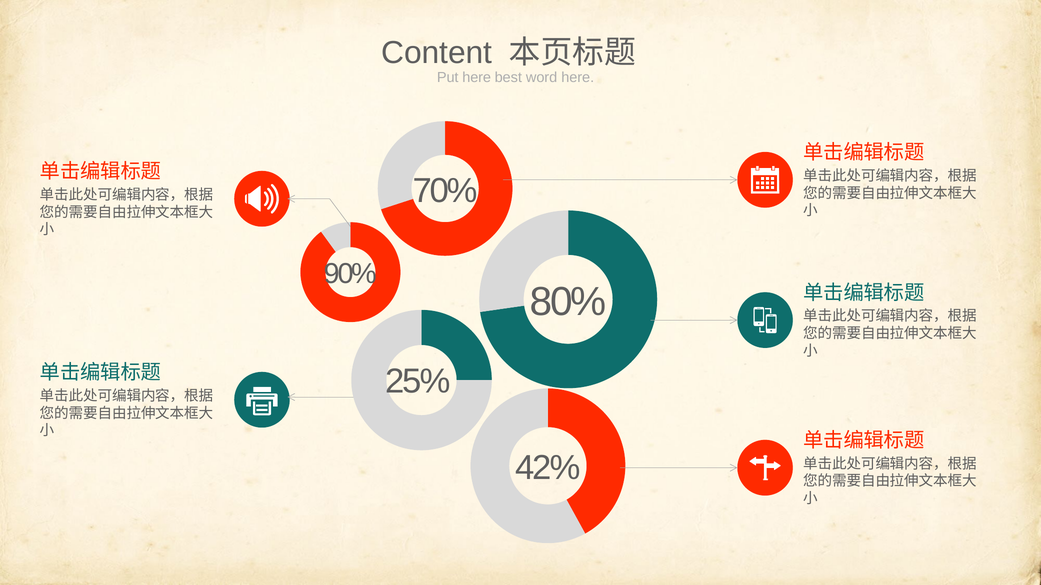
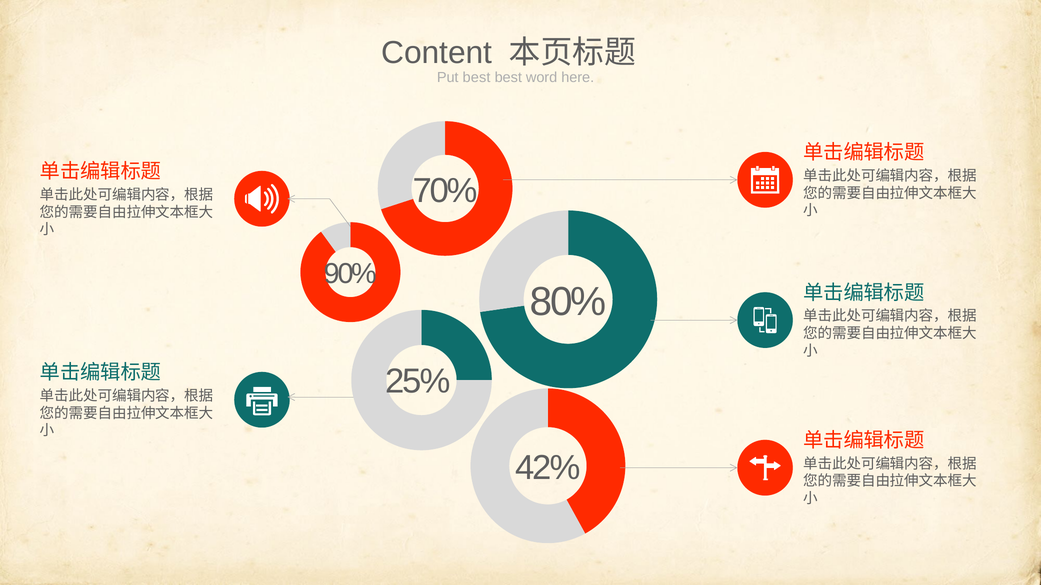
Put here: here -> best
